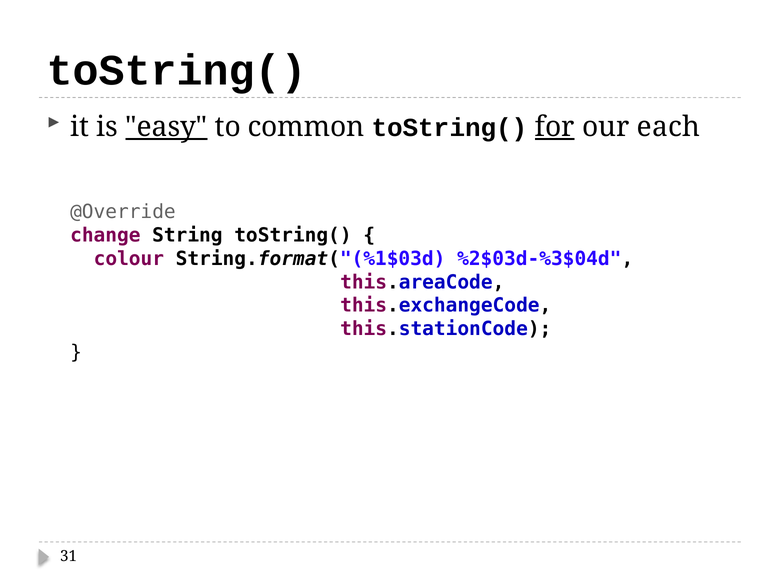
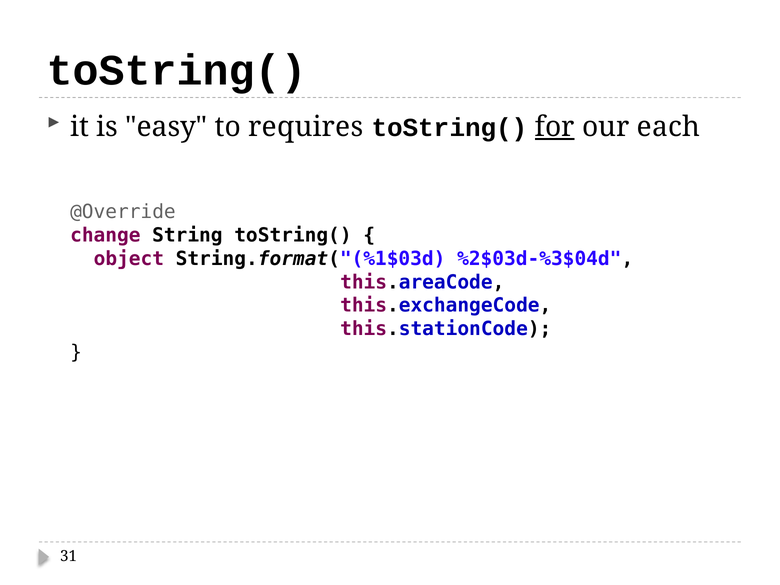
easy underline: present -> none
common: common -> requires
colour: colour -> object
